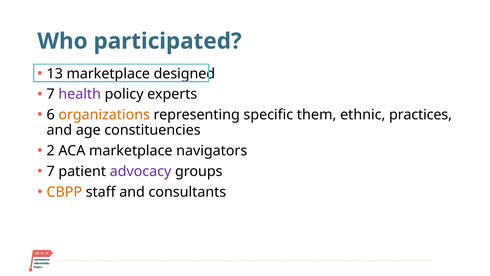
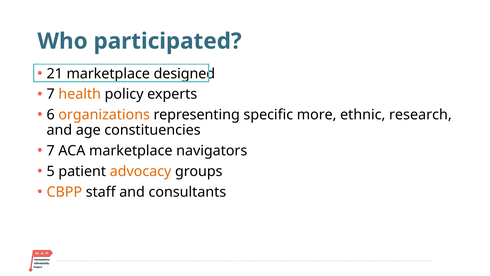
13: 13 -> 21
health colour: purple -> orange
them: them -> more
practices: practices -> research
2 at (51, 151): 2 -> 7
7 at (51, 171): 7 -> 5
advocacy colour: purple -> orange
